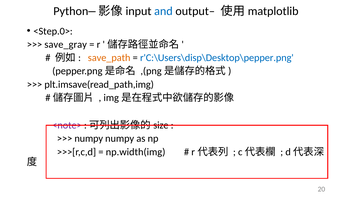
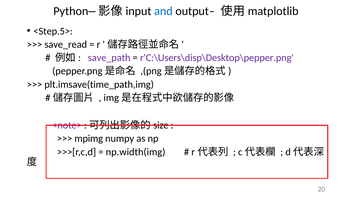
<Step.0>: <Step.0> -> <Step.5>
save_gray: save_gray -> save_read
save_path colour: orange -> purple
r'C:\Users\disp\Desktop\pepper.png colour: blue -> purple
plt.imsave(read_path,img: plt.imsave(read_path,img -> plt.imsave(time_path,img
numpy at (89, 139): numpy -> mpimg
